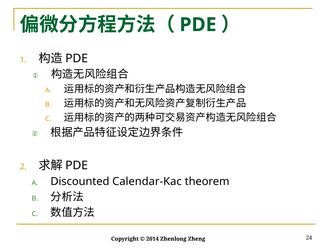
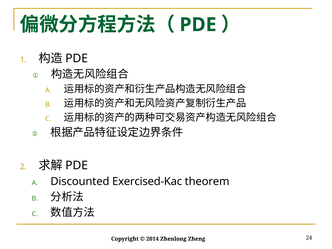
Calendar-Kac: Calendar-Kac -> Exercised-Kac
